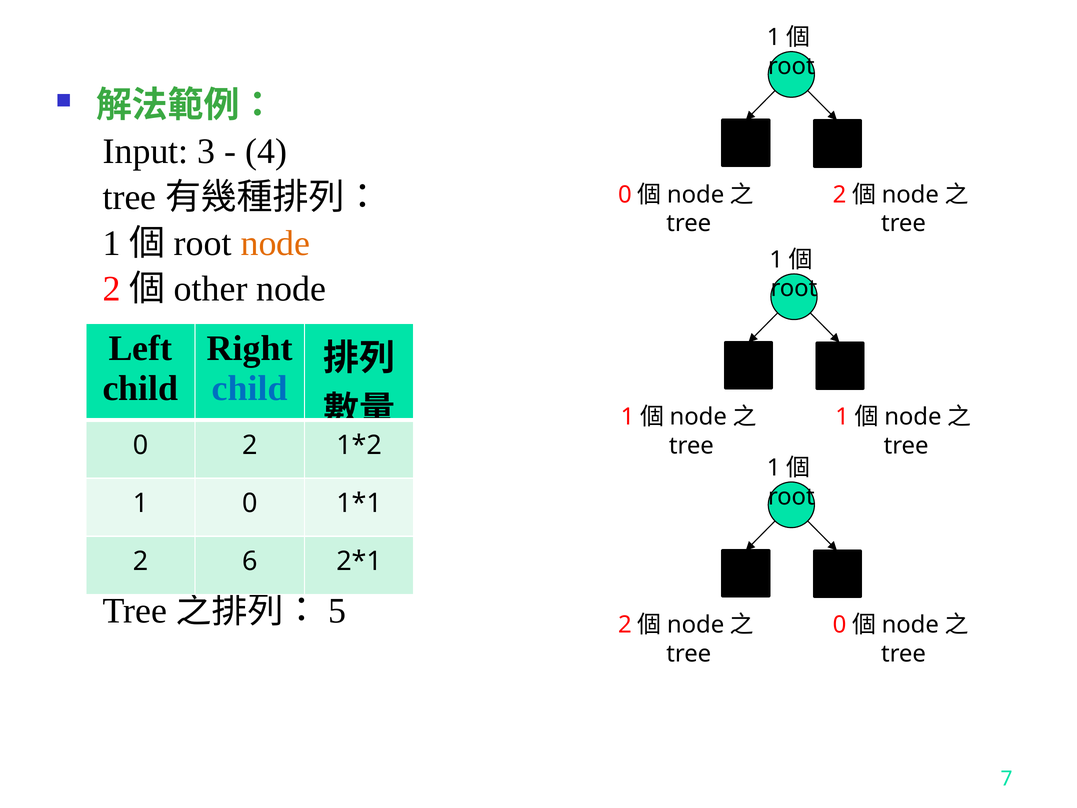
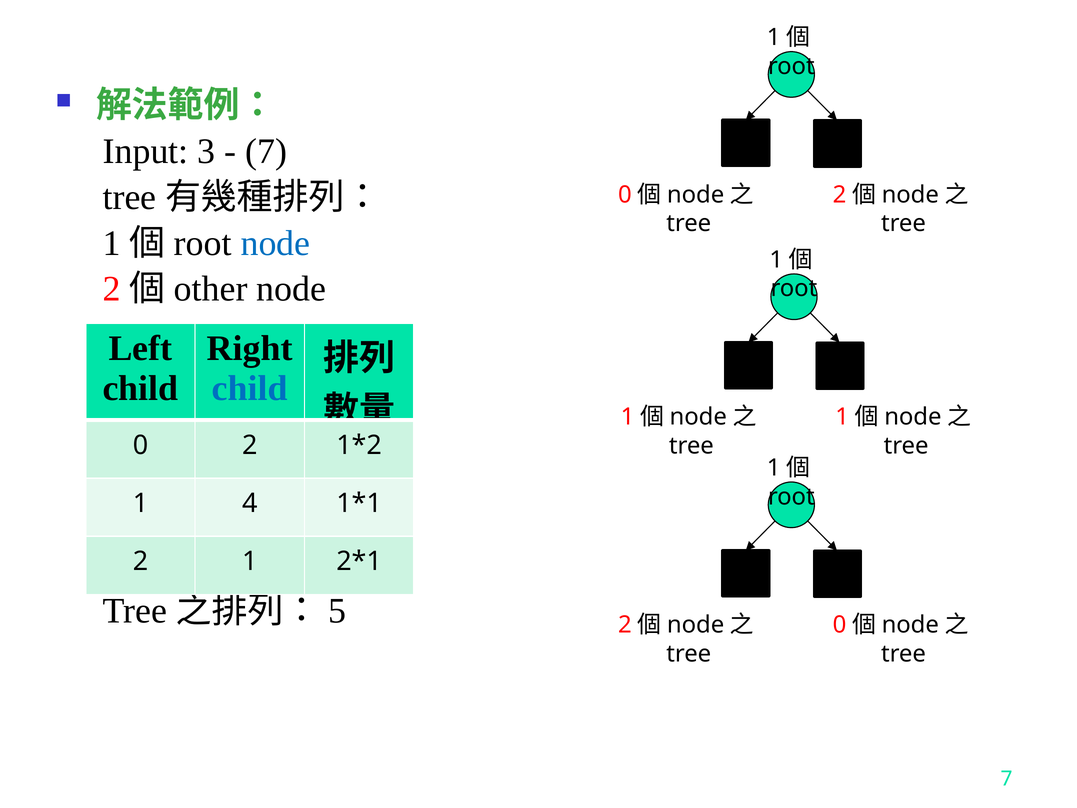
4 at (266, 151): 4 -> 7
node at (275, 243) colour: orange -> blue
1 0: 0 -> 4
2 6: 6 -> 1
